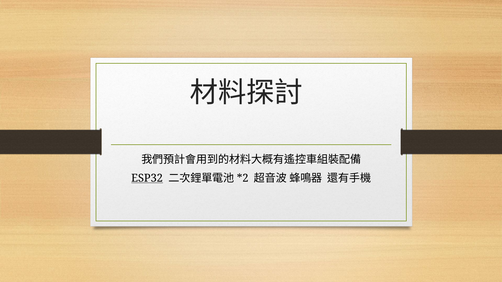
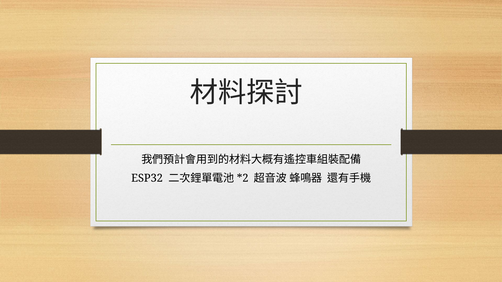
ESP32 underline: present -> none
